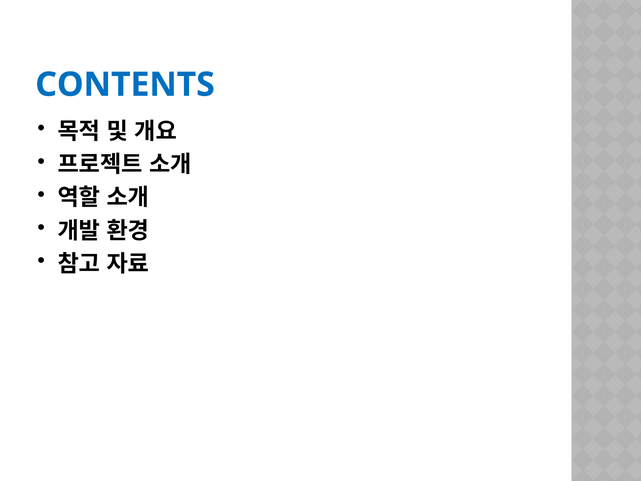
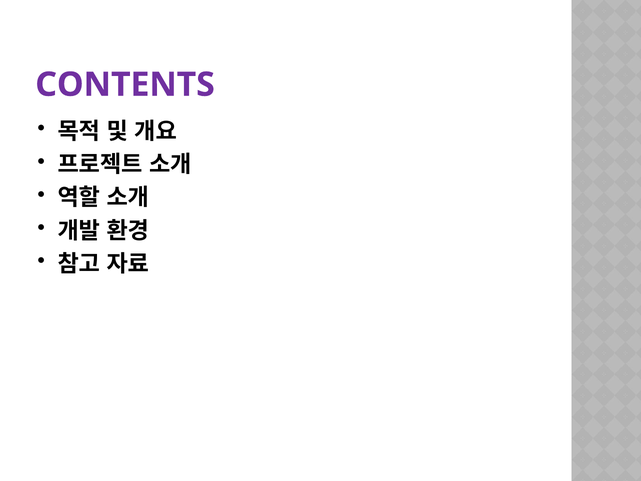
CONTENTS colour: blue -> purple
